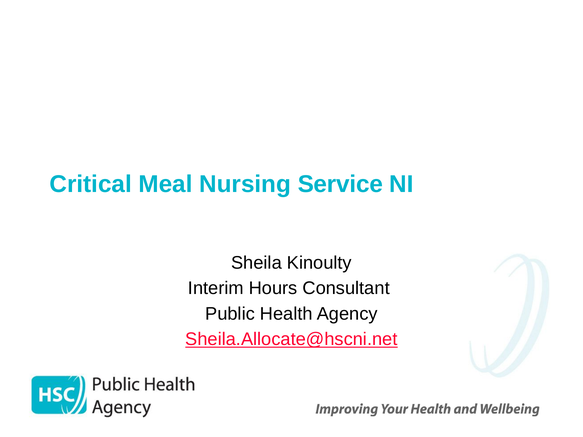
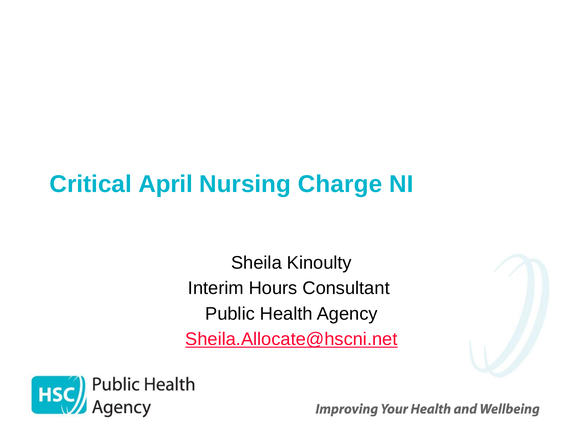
Meal: Meal -> April
Service: Service -> Charge
